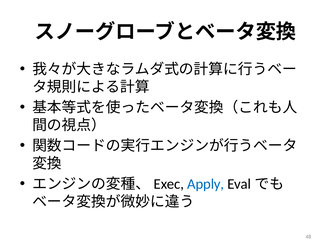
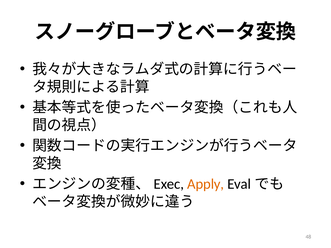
Apply colour: blue -> orange
